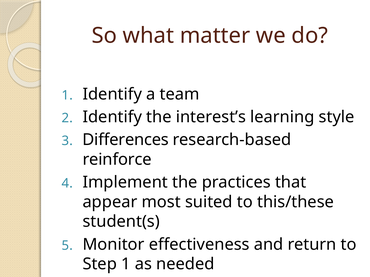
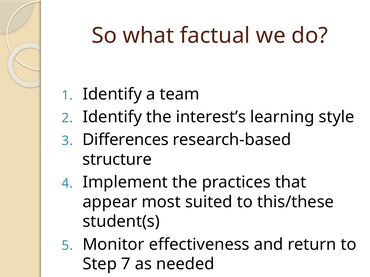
matter: matter -> factual
reinforce: reinforce -> structure
Step 1: 1 -> 7
